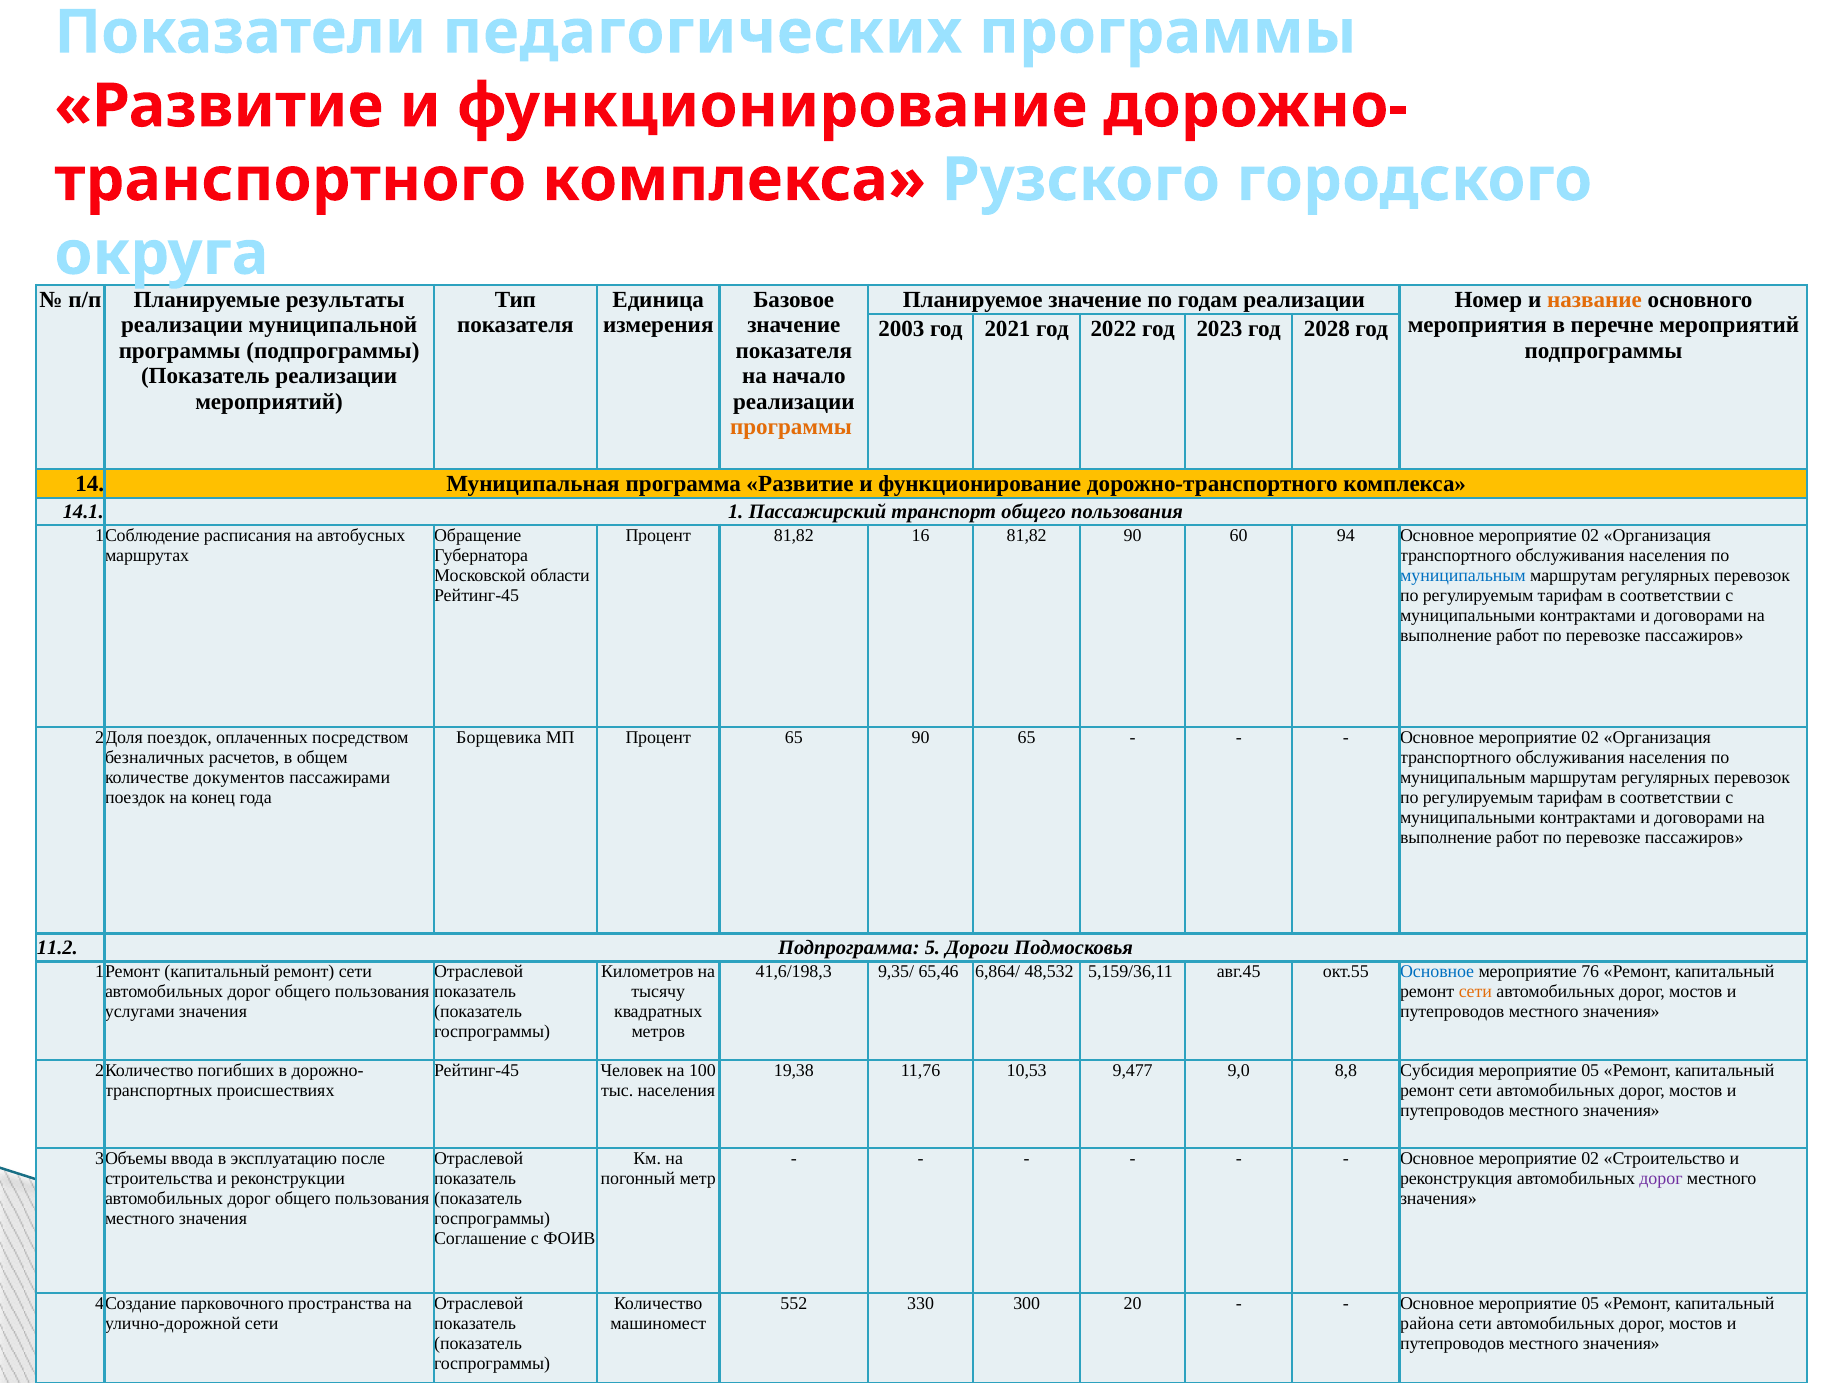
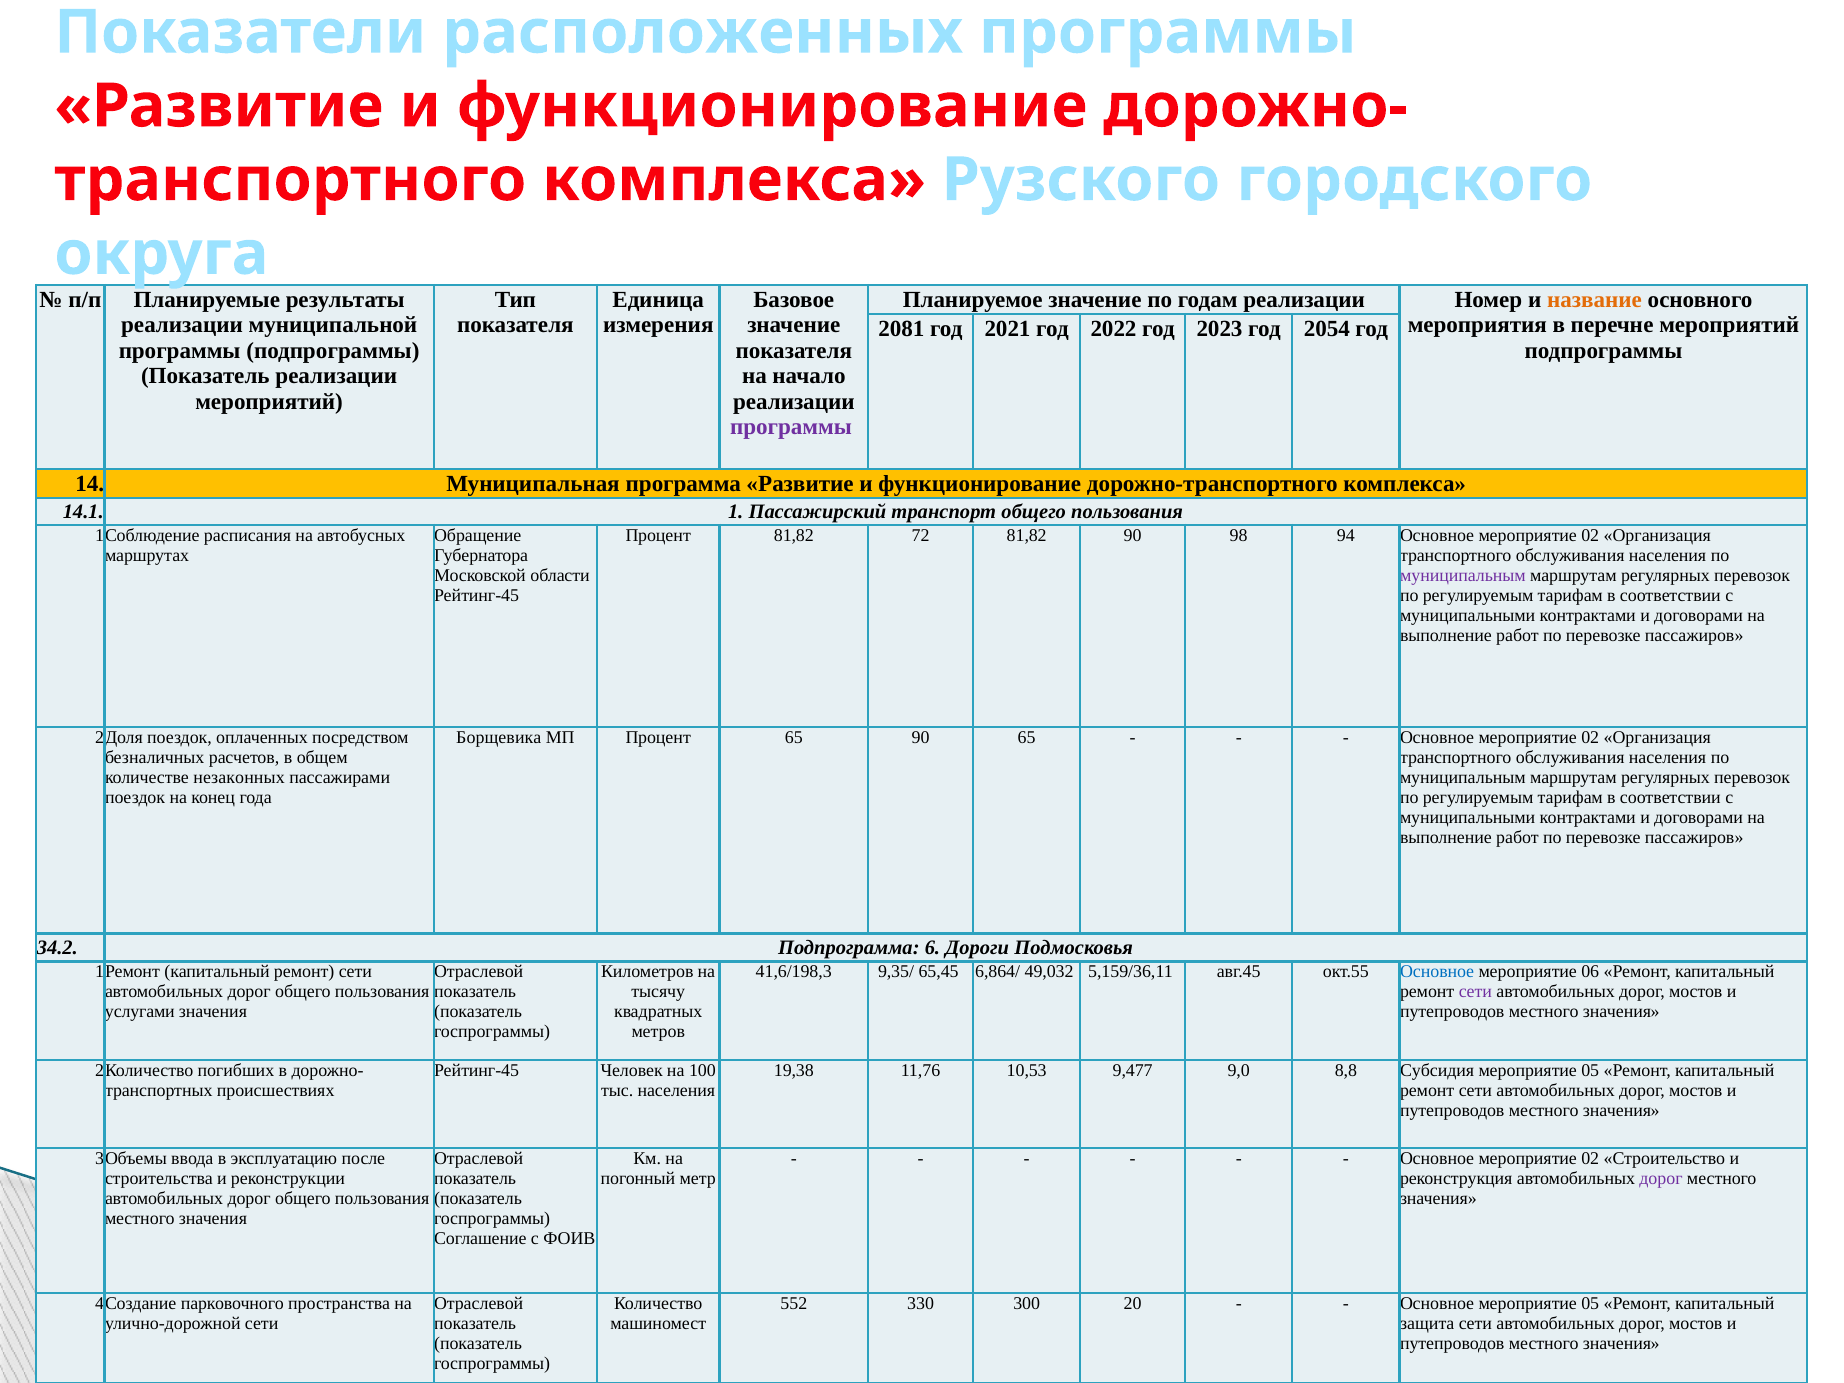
педагогических: педагогических -> расположенных
2003: 2003 -> 2081
2028: 2028 -> 2054
программы at (791, 427) colour: orange -> purple
16: 16 -> 72
60: 60 -> 98
муниципальным at (1463, 575) colour: blue -> purple
документов: документов -> незаконных
11.2: 11.2 -> 34.2
5: 5 -> 6
65,46: 65,46 -> 65,45
48,532: 48,532 -> 49,032
76: 76 -> 06
сети at (1475, 992) colour: orange -> purple
района: района -> защита
